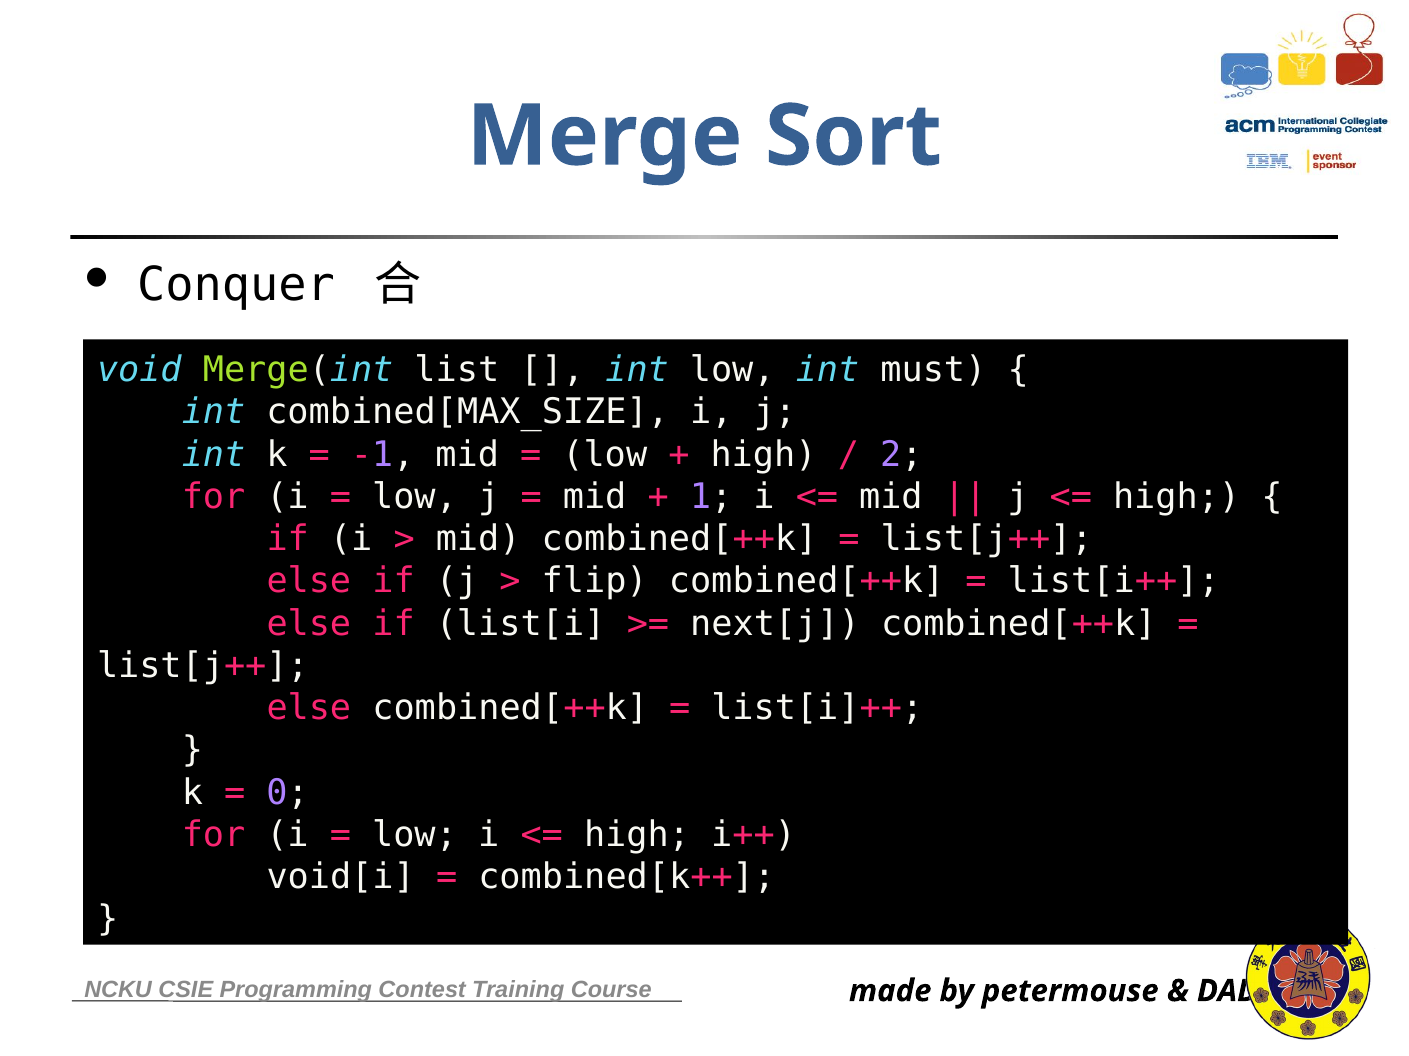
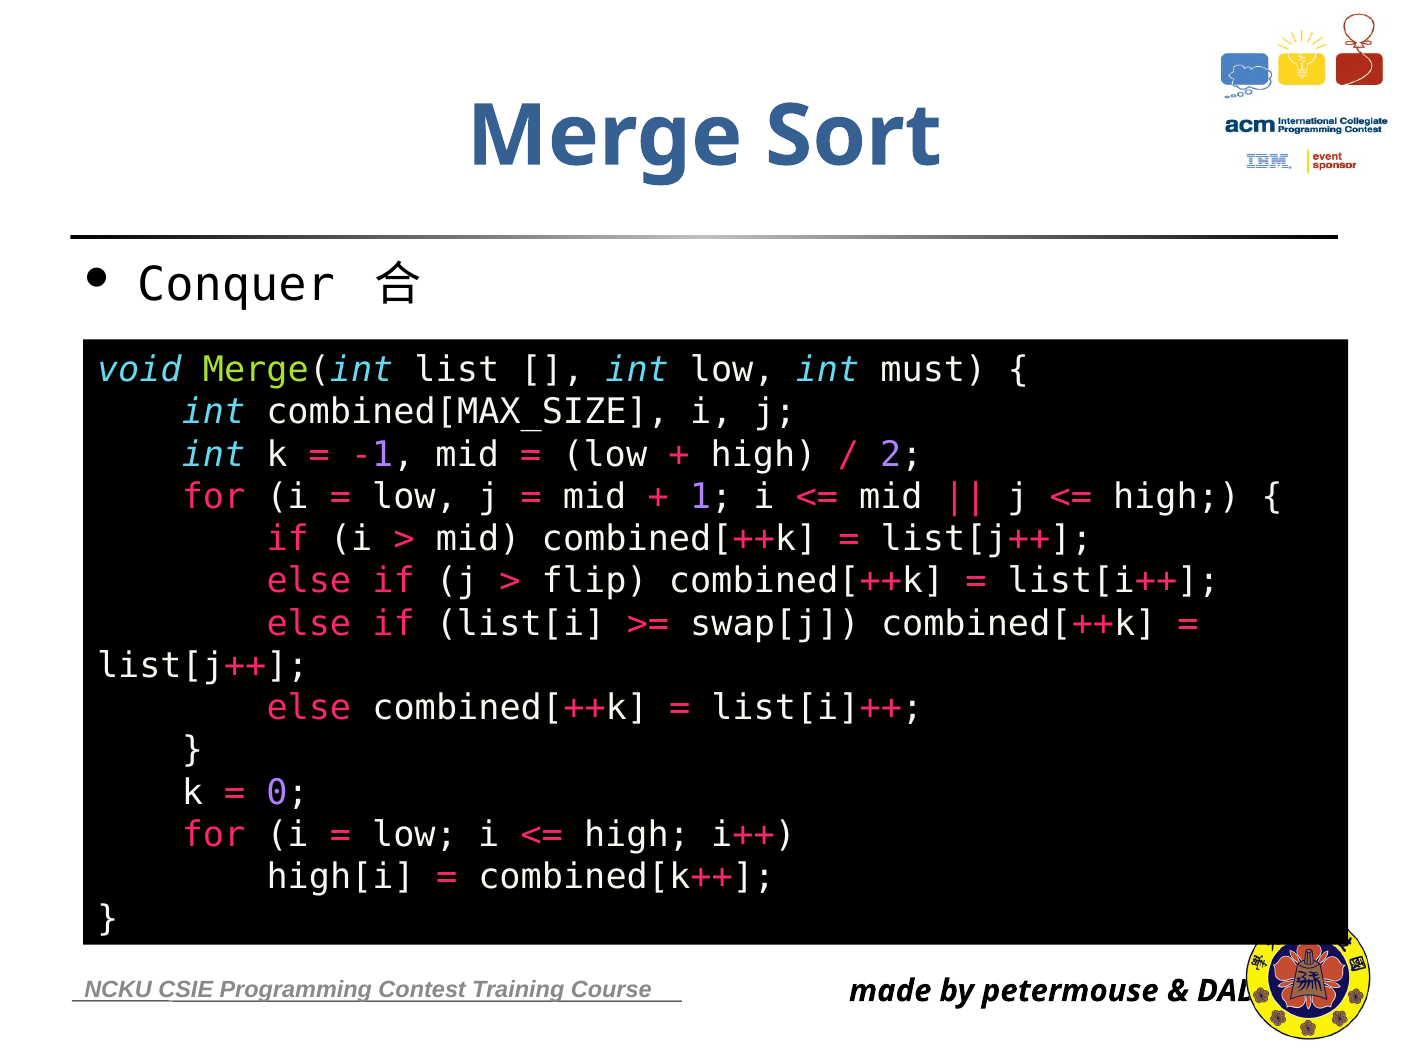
next[j: next[j -> swap[j
void[i: void[i -> high[i
